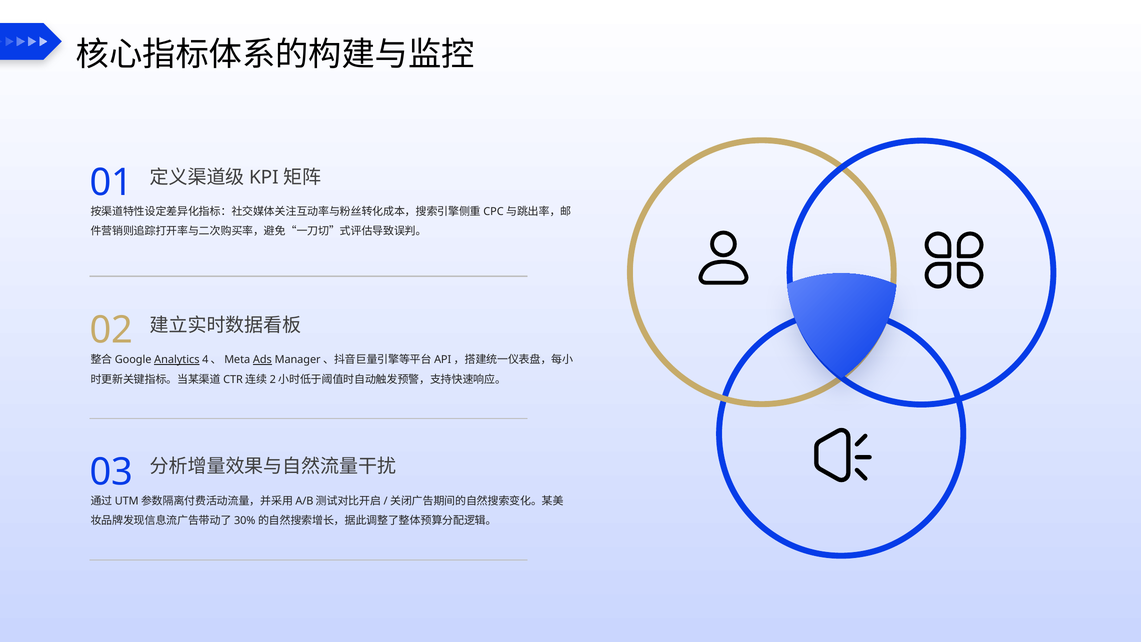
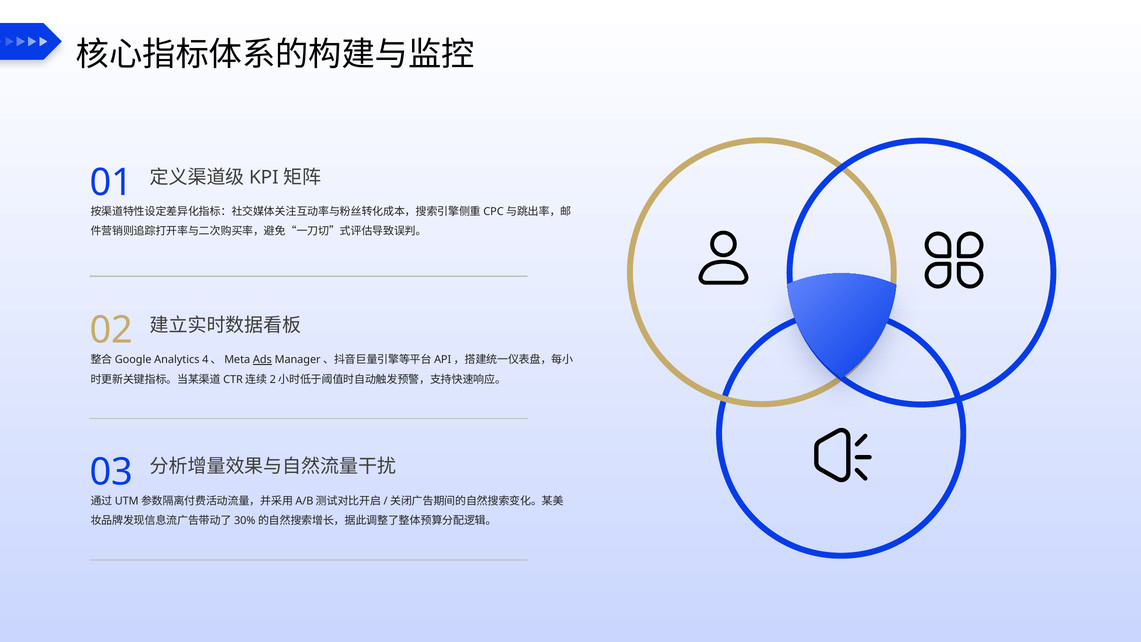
Analytics underline: present -> none
